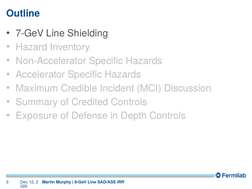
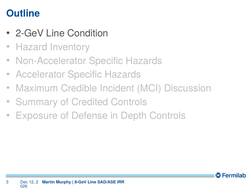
7-GeV: 7-GeV -> 2-GeV
Shielding: Shielding -> Condition
